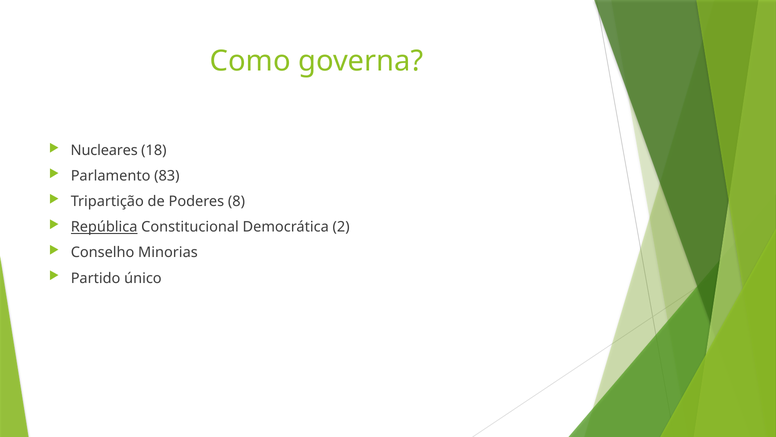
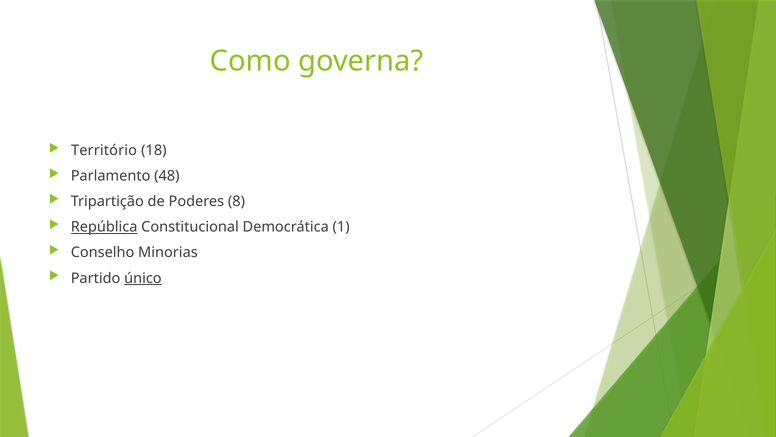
Nucleares: Nucleares -> Território
83: 83 -> 48
2: 2 -> 1
único underline: none -> present
